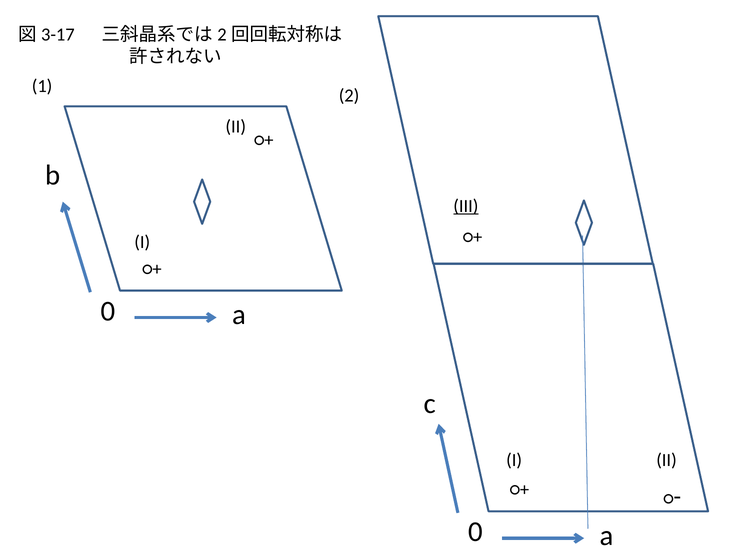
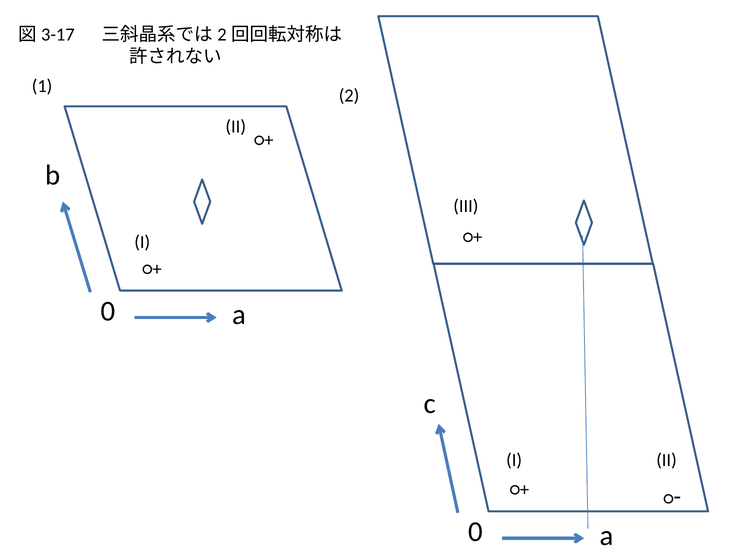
III underline: present -> none
